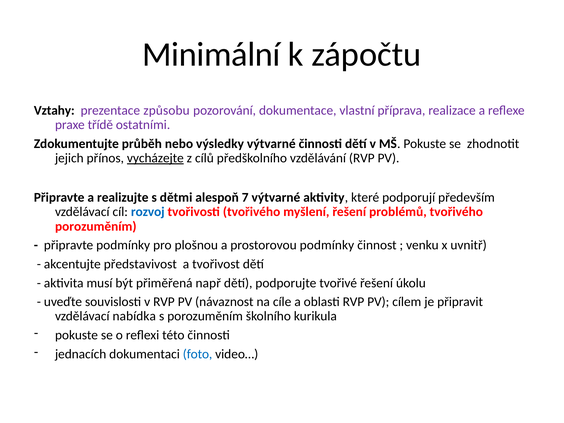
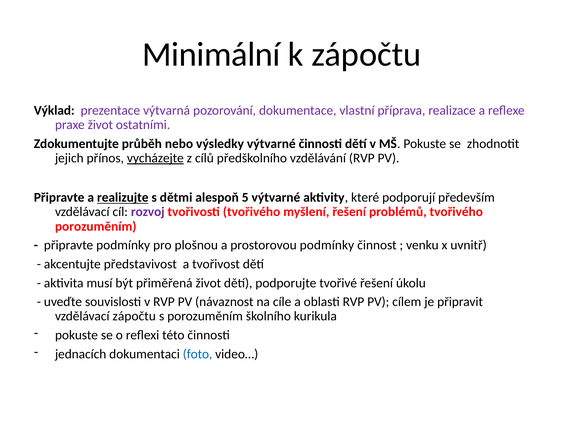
Vztahy: Vztahy -> Výklad
způsobu: způsobu -> výtvarná
praxe třídě: třídě -> život
realizujte underline: none -> present
7: 7 -> 5
rozvoj colour: blue -> purple
přiměřená např: např -> život
vzdělávací nabídka: nabídka -> zápočtu
